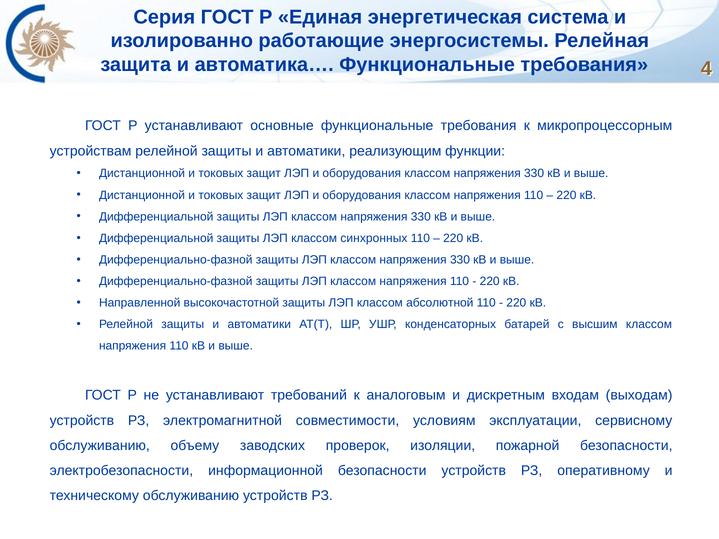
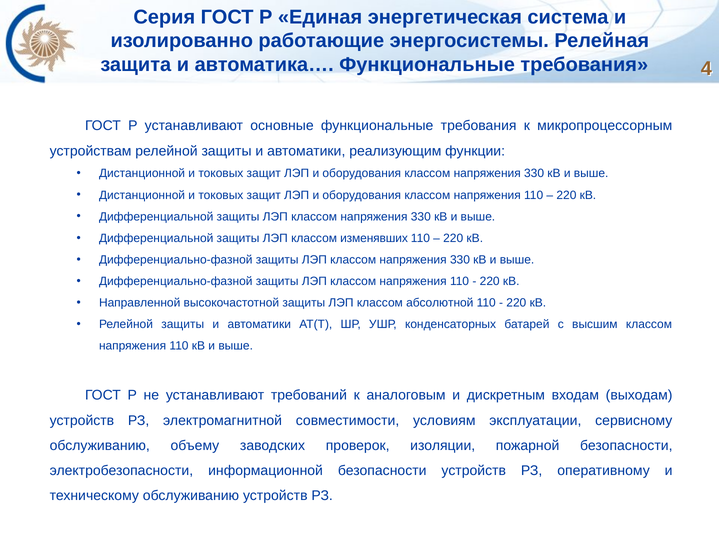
синхронных: синхронных -> изменявших
